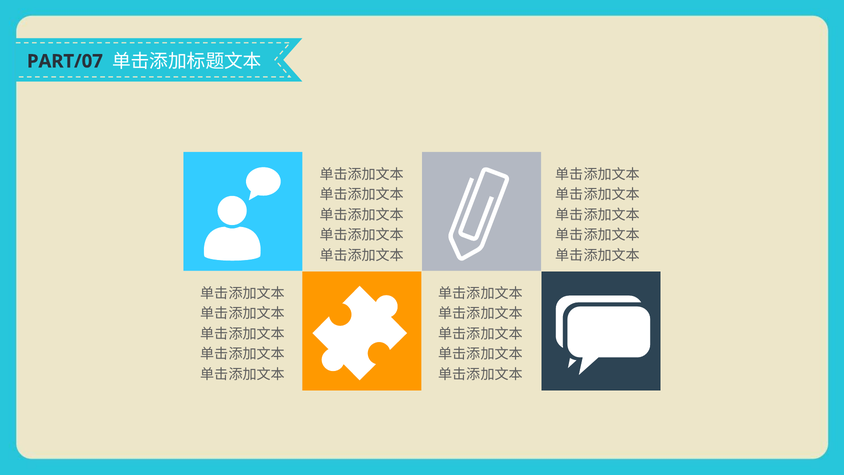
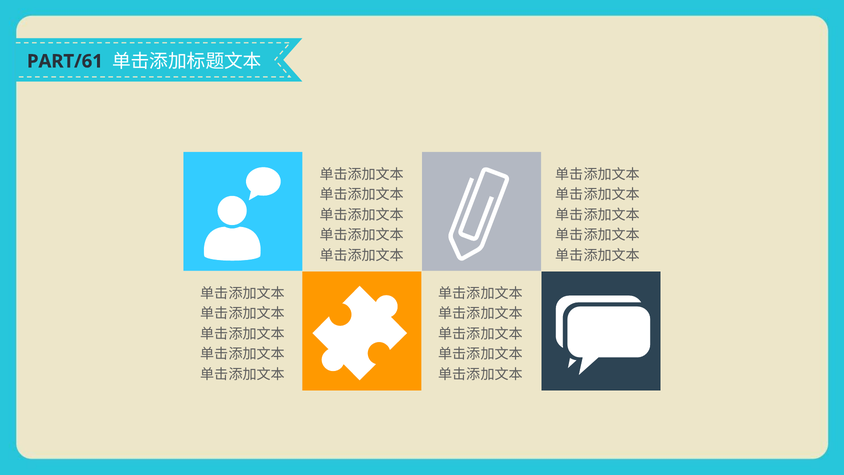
PART/07: PART/07 -> PART/61
